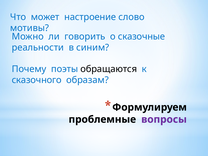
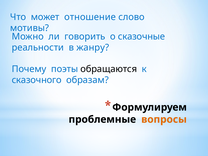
настроение: настроение -> отношение
синим: синим -> жанру
вопросы colour: purple -> orange
